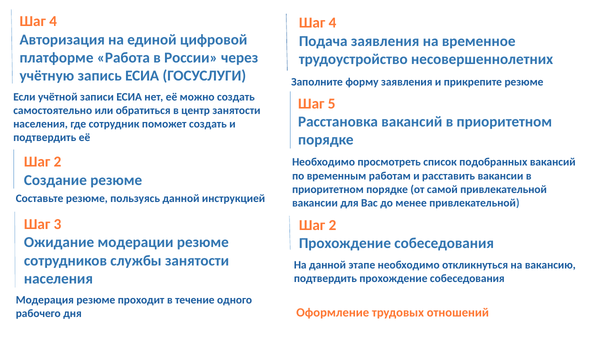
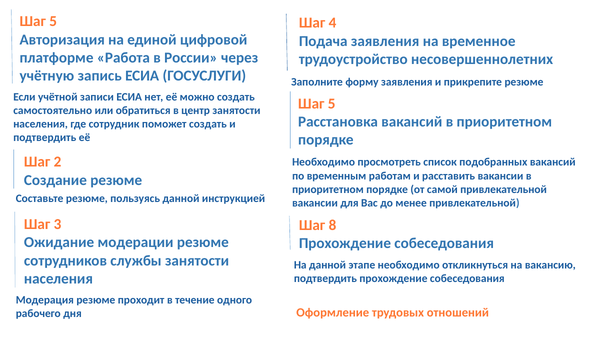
4 at (53, 21): 4 -> 5
2 at (332, 225): 2 -> 8
